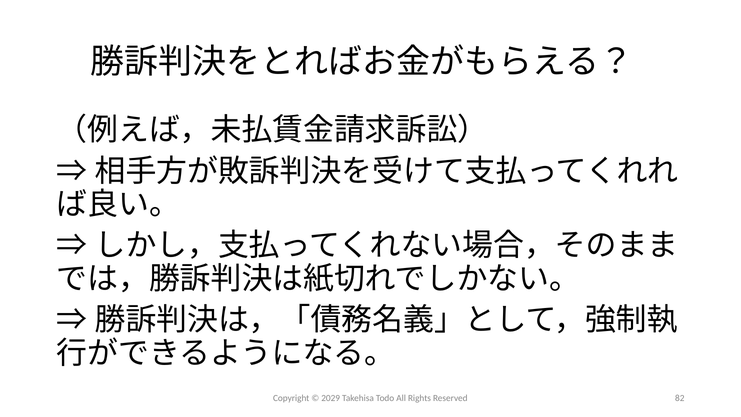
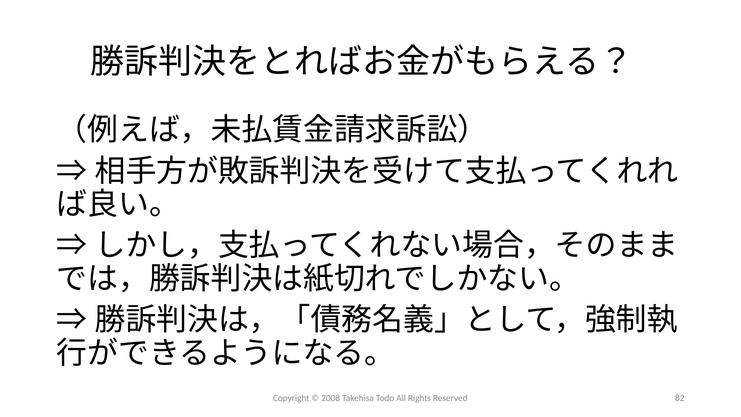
2029: 2029 -> 2008
